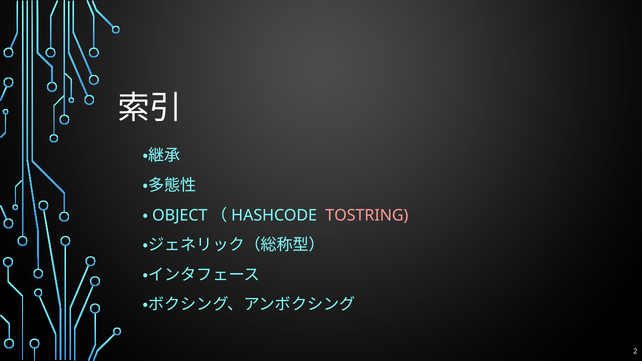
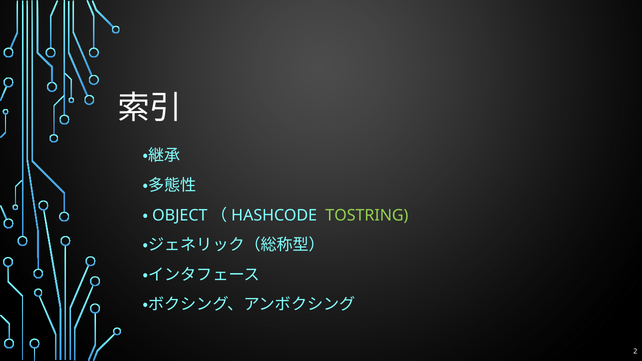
TOSTRING colour: pink -> light green
